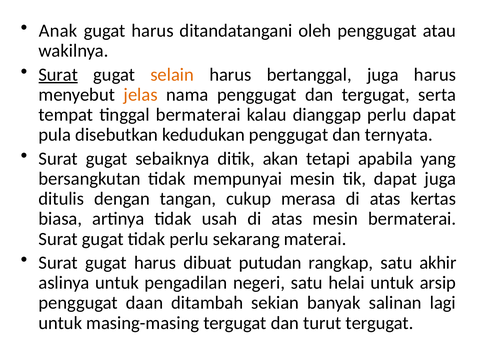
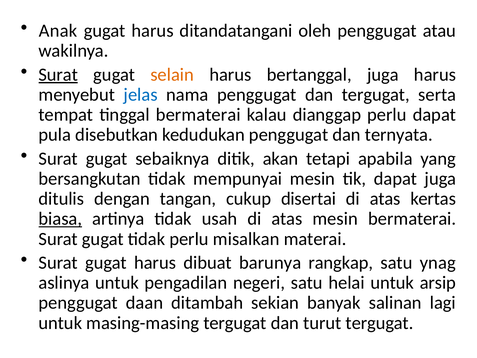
jelas colour: orange -> blue
merasa: merasa -> disertai
biasa underline: none -> present
sekarang: sekarang -> misalkan
putudan: putudan -> barunya
akhir: akhir -> ynag
